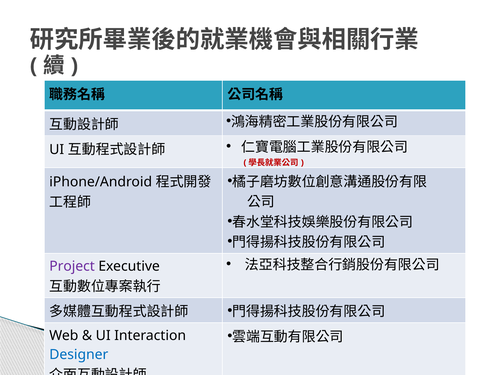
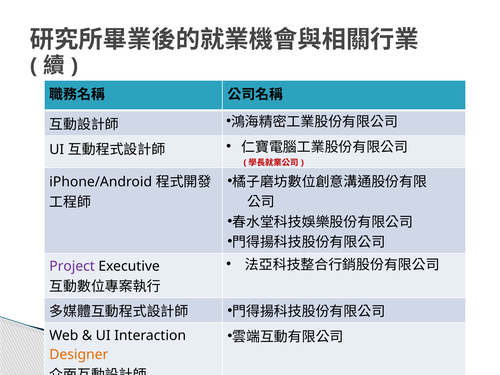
Designer colour: blue -> orange
